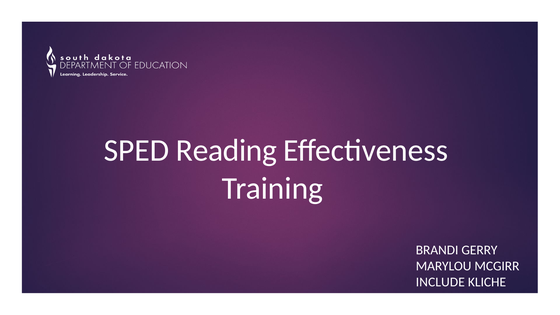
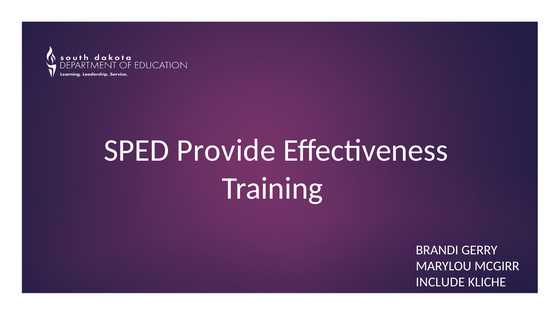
Reading: Reading -> Provide
